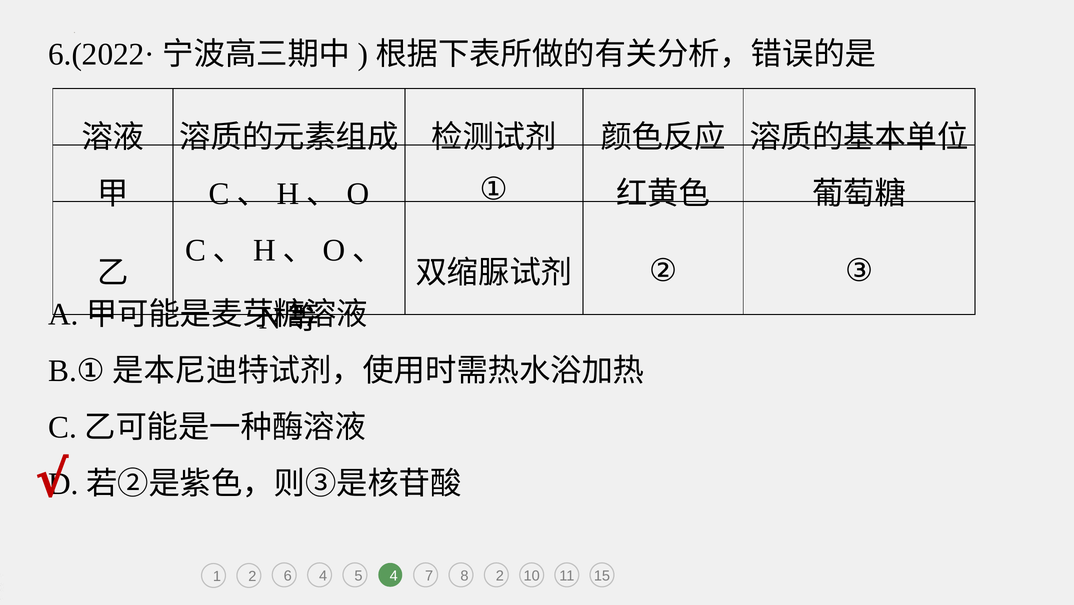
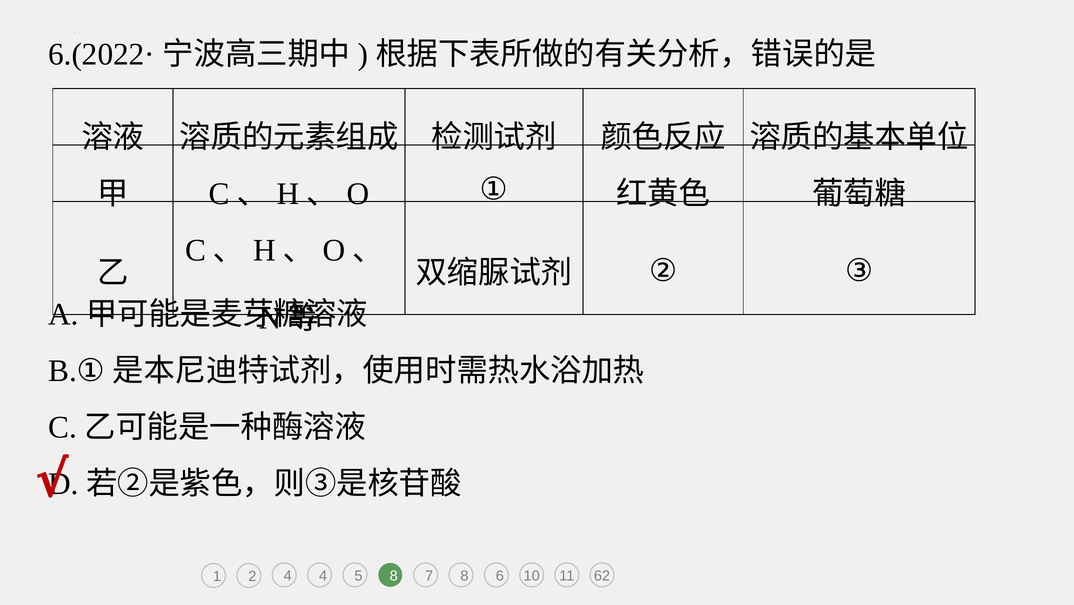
2 6: 6 -> 4
5 4: 4 -> 8
8 2: 2 -> 6
15: 15 -> 62
